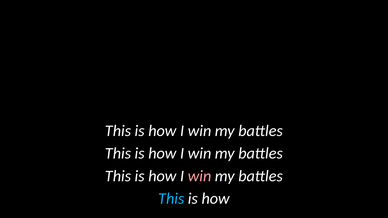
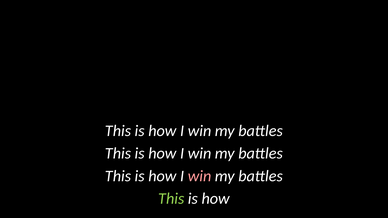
This at (171, 199) colour: light blue -> light green
